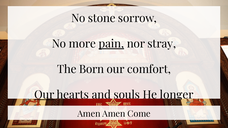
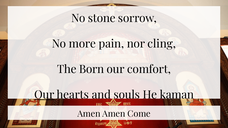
pain underline: present -> none
stray: stray -> cling
longer: longer -> kaman
